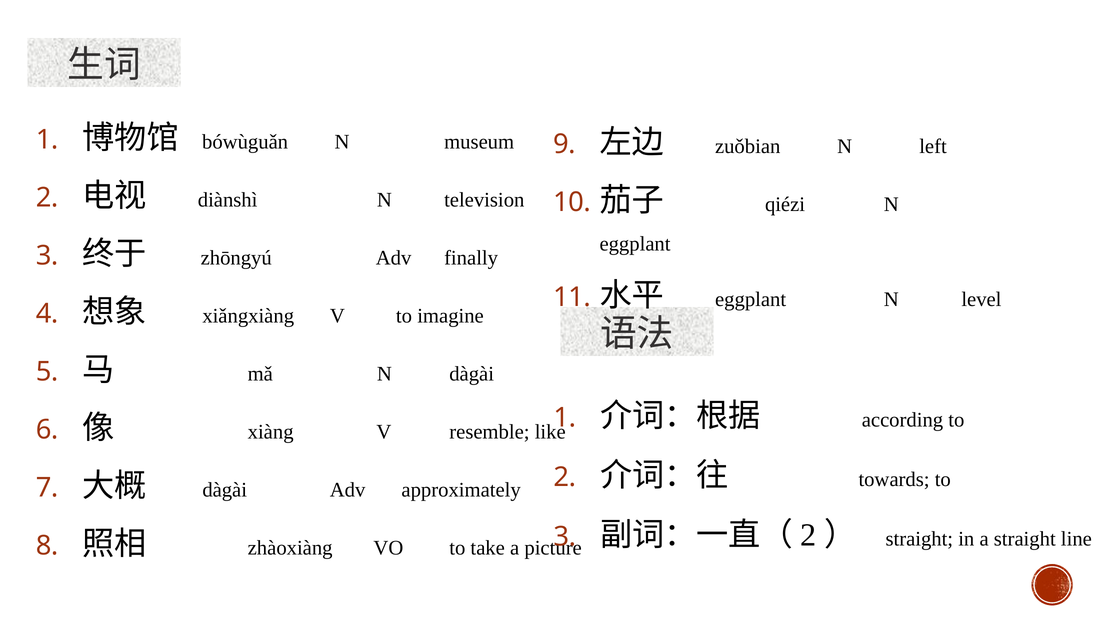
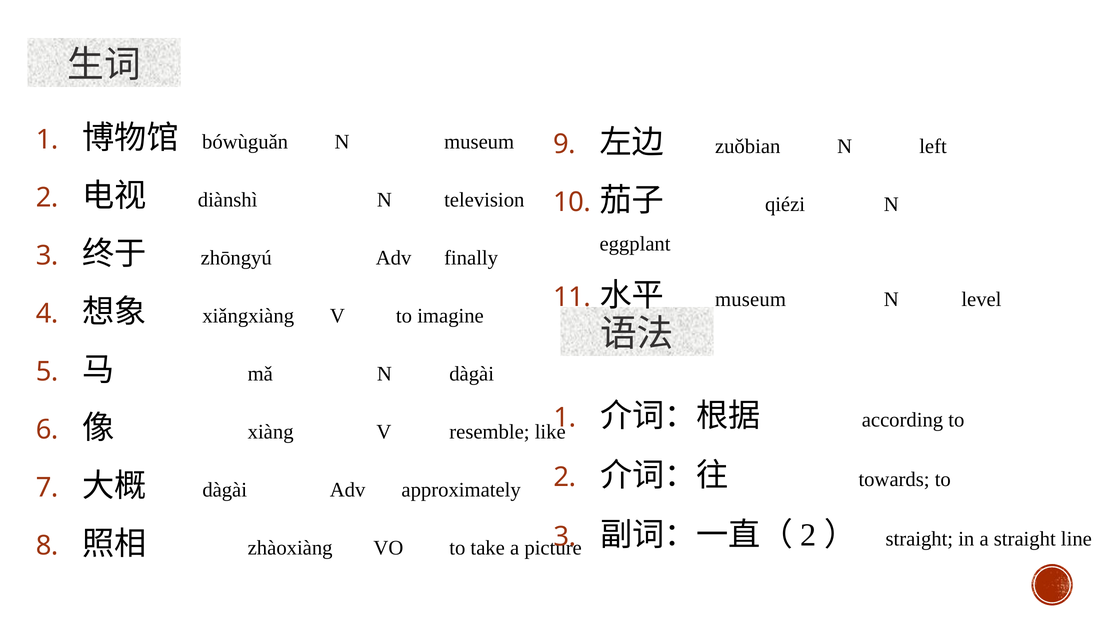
eggplant at (751, 299): eggplant -> museum
